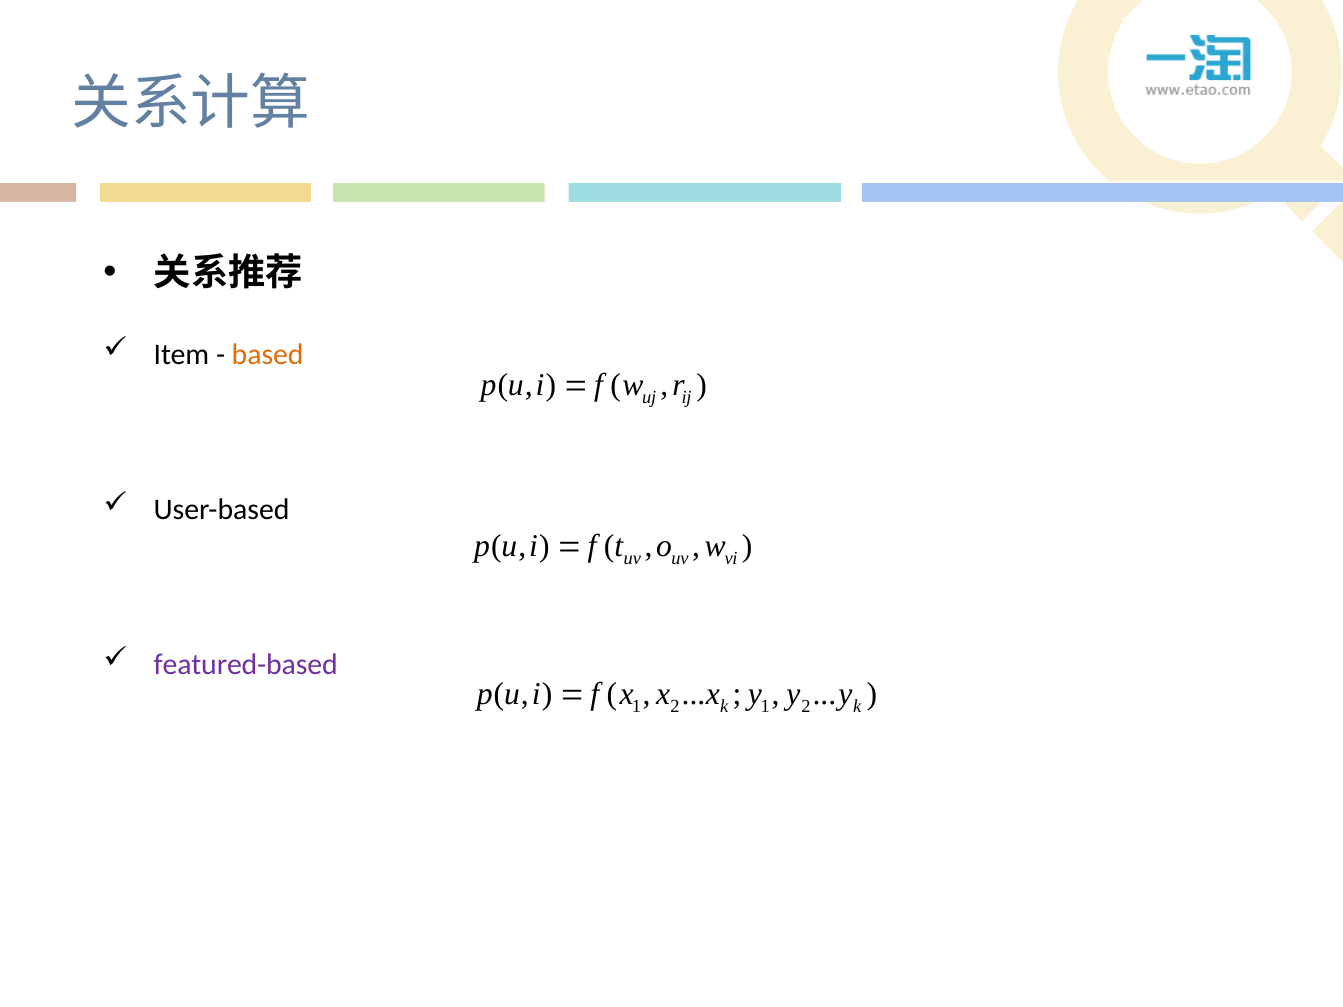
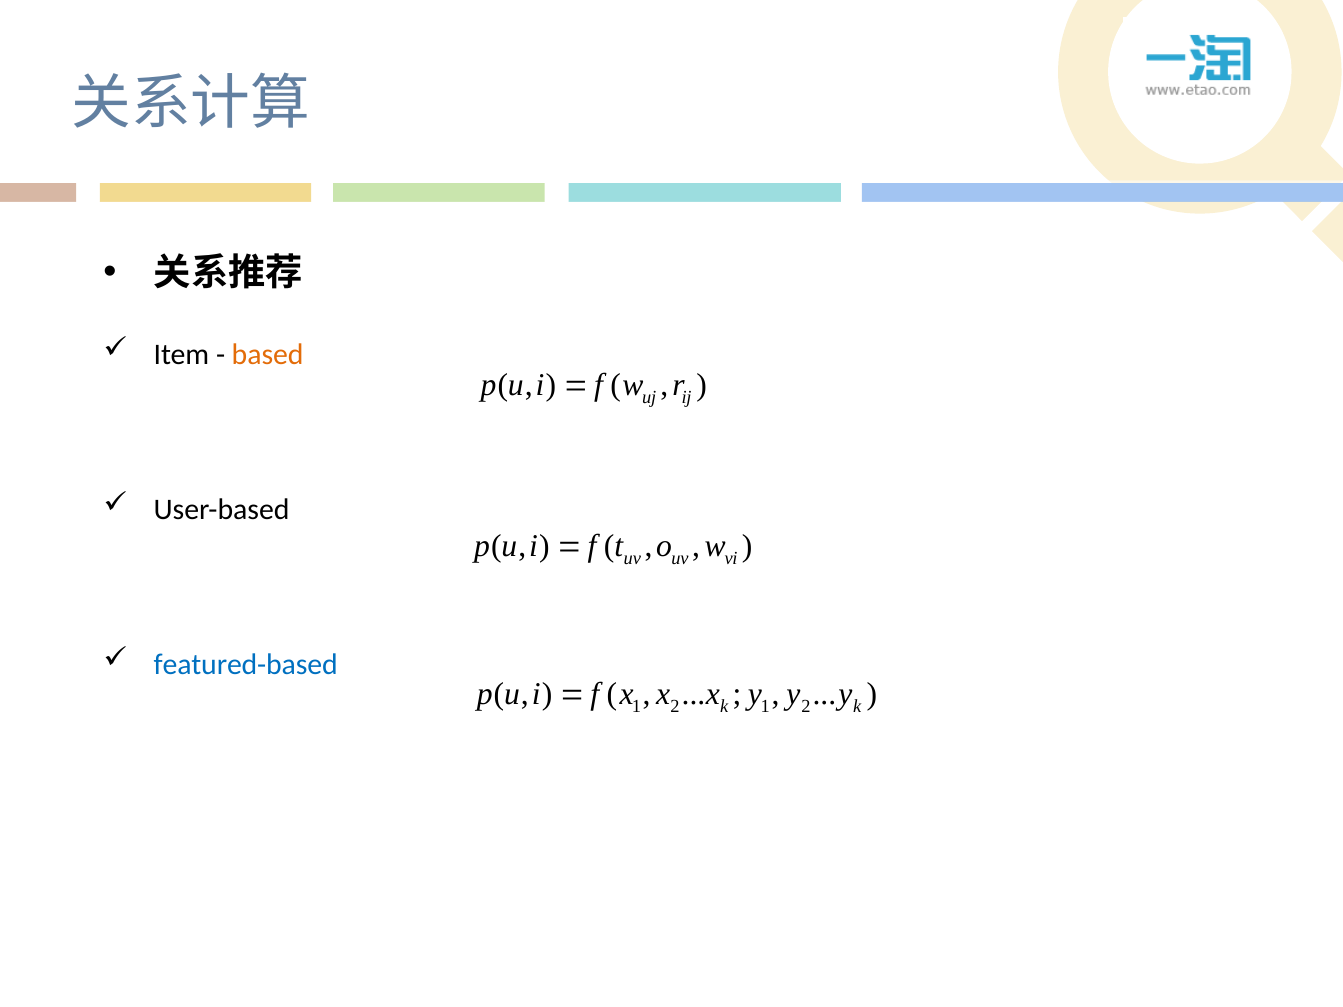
featured-based colour: purple -> blue
